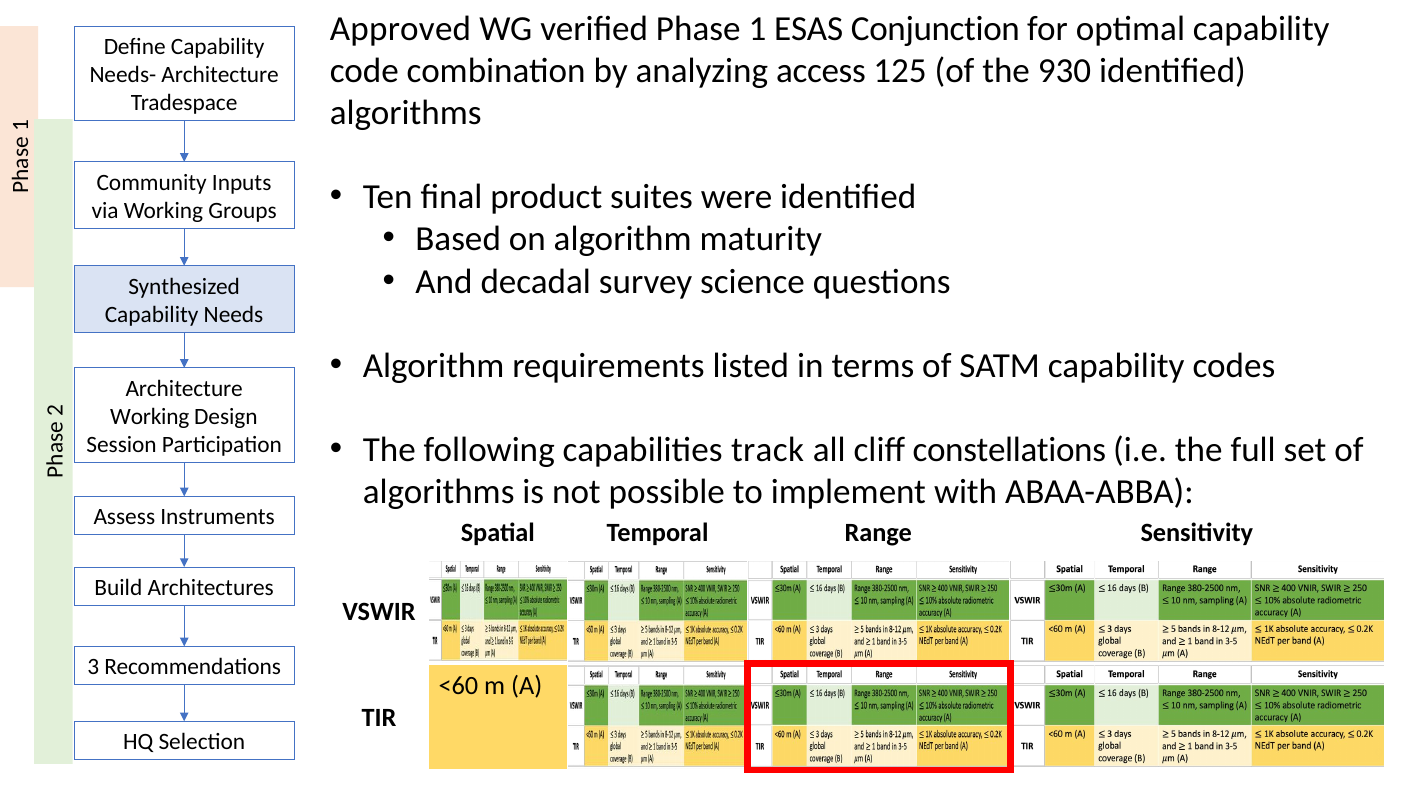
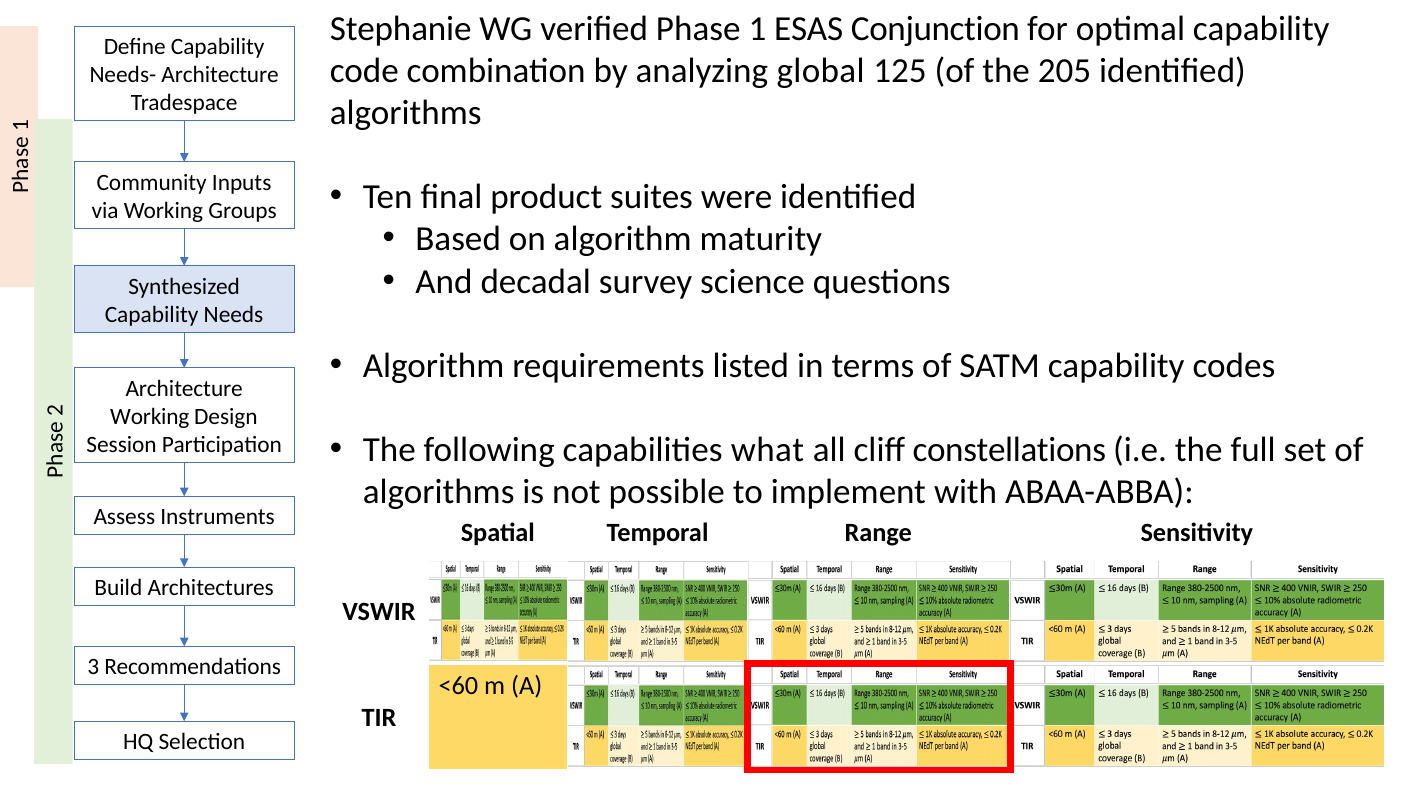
Approved: Approved -> Stephanie
access: access -> global
930: 930 -> 205
track: track -> what
